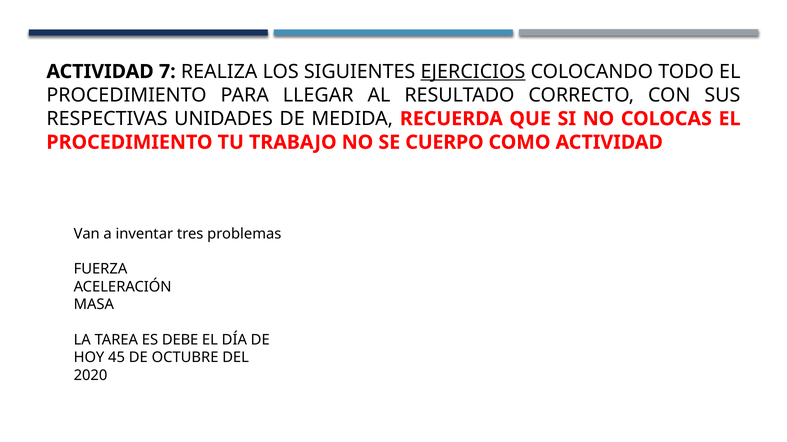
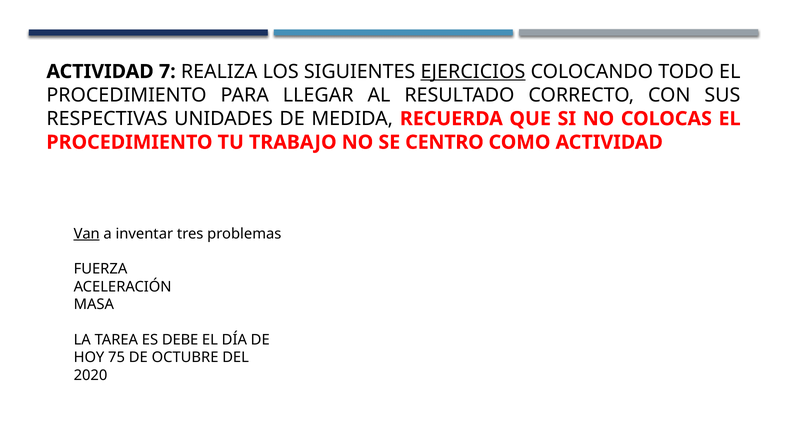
CUERPO: CUERPO -> CENTRO
Van underline: none -> present
45: 45 -> 75
